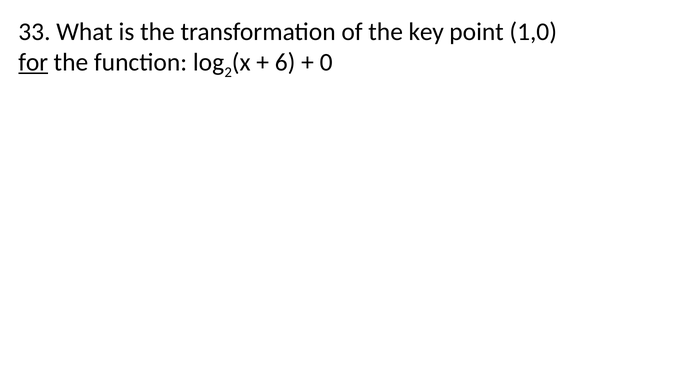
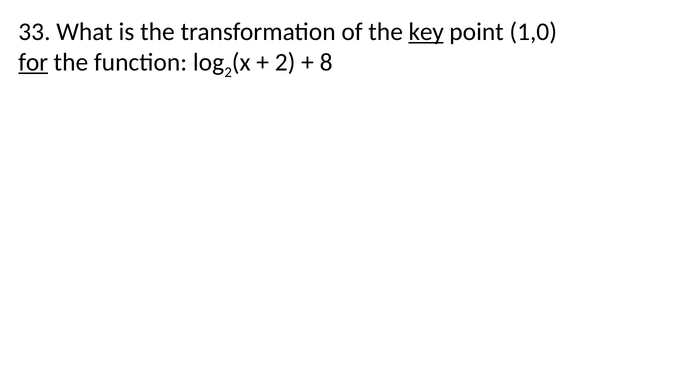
key underline: none -> present
6 at (285, 63): 6 -> 2
0: 0 -> 8
